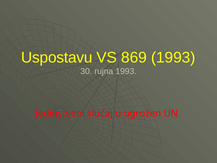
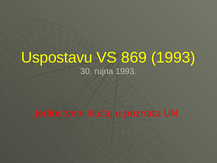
ugrožen: ugrožen -> poznata
